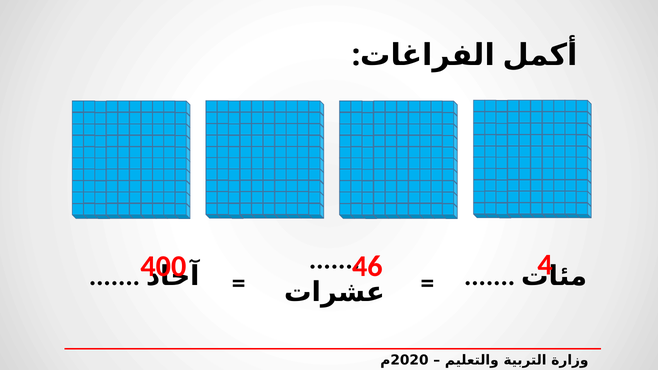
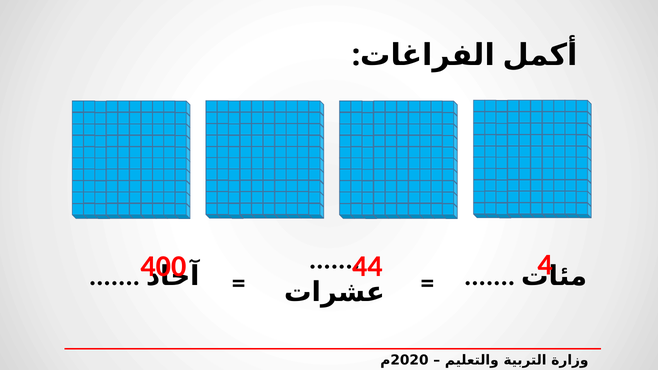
46: 46 -> 44
